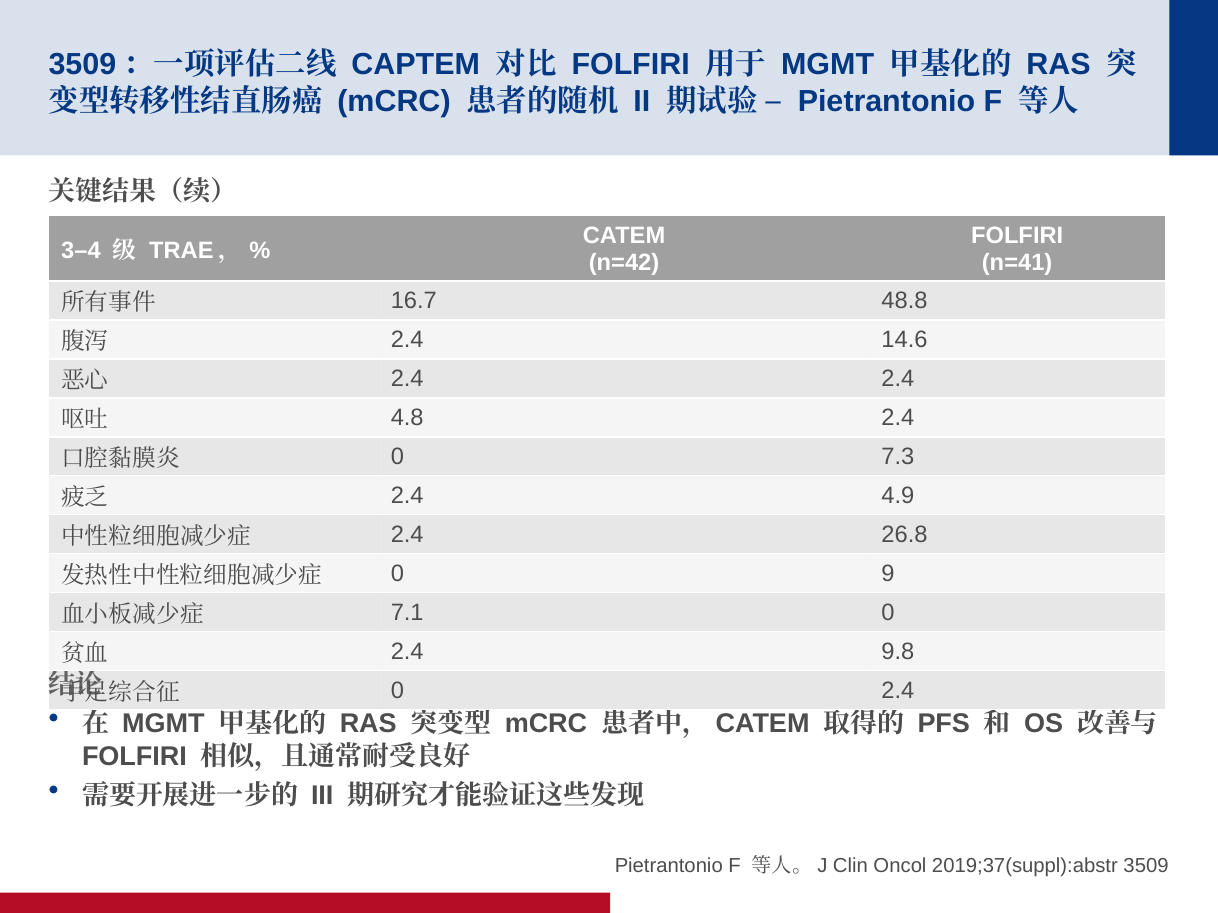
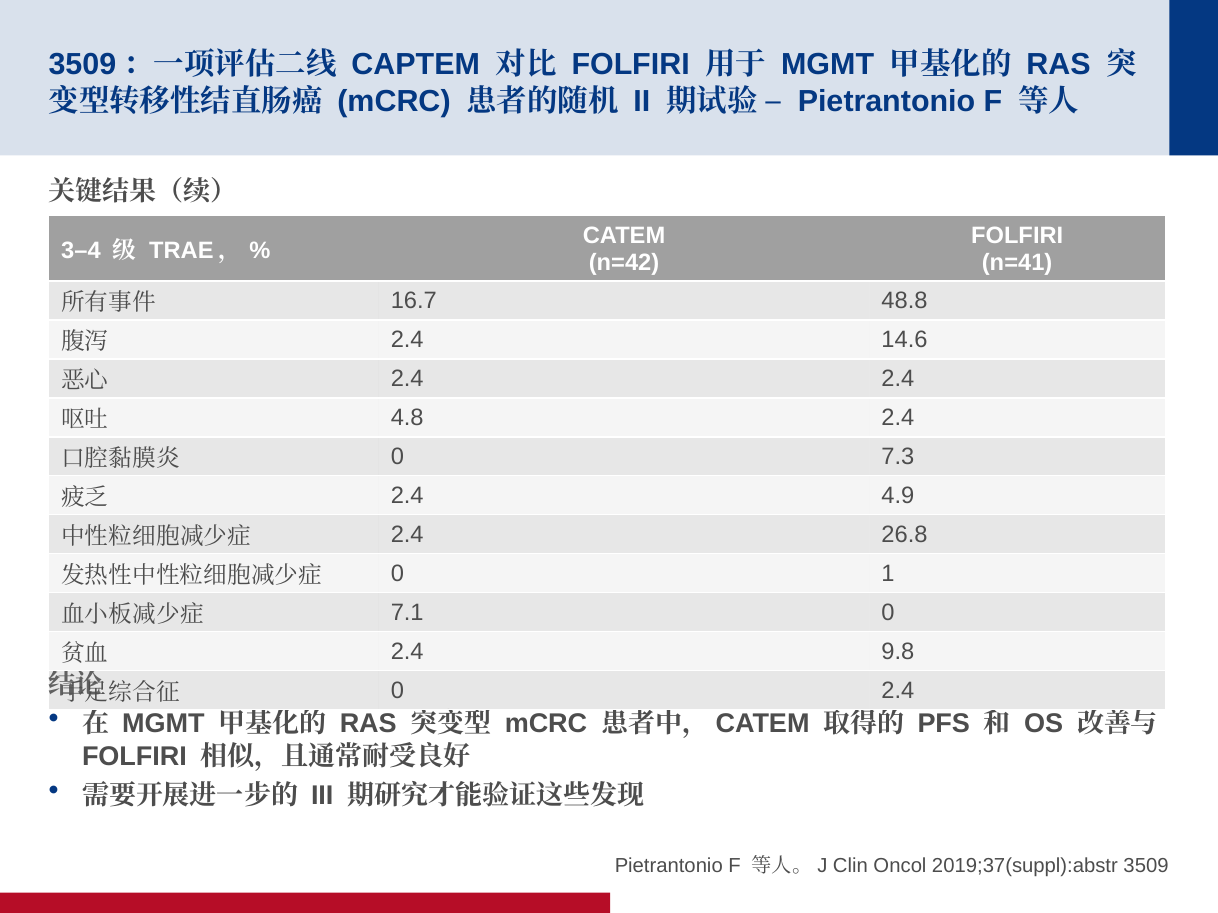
9: 9 -> 1
